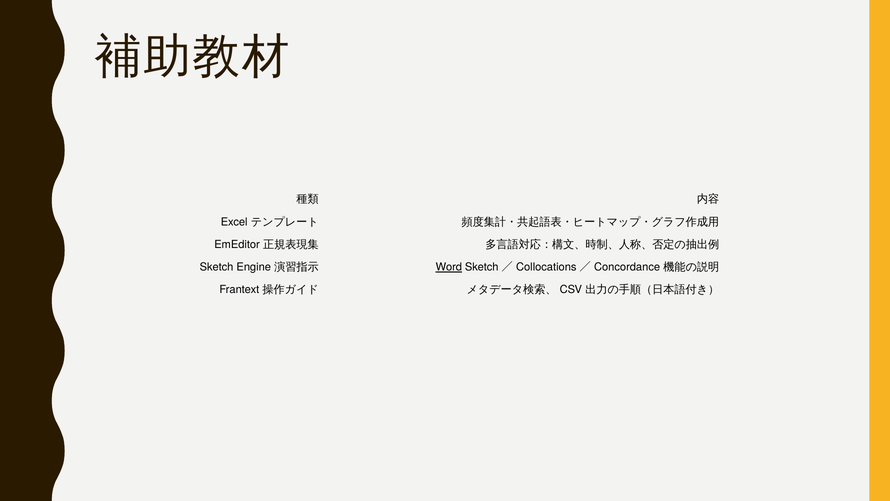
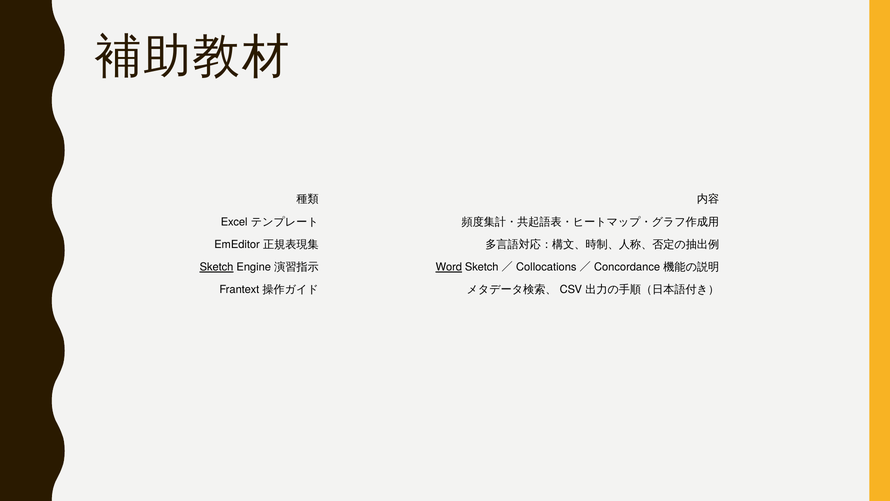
Sketch at (217, 267) underline: none -> present
